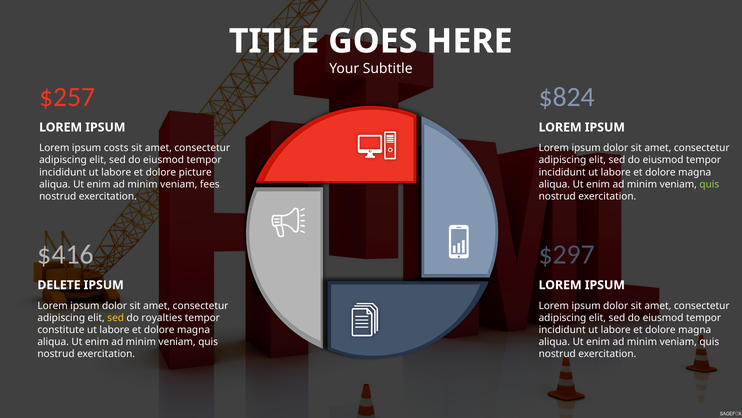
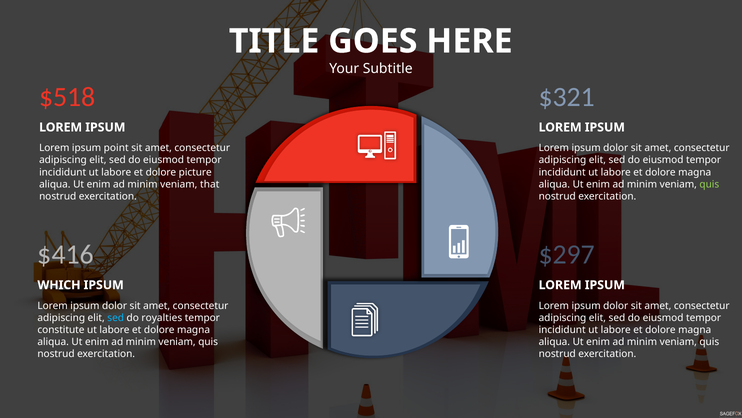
$257: $257 -> $518
$824: $824 -> $321
costs: costs -> point
fees: fees -> that
DELETE: DELETE -> WHICH
sed at (116, 317) colour: yellow -> light blue
